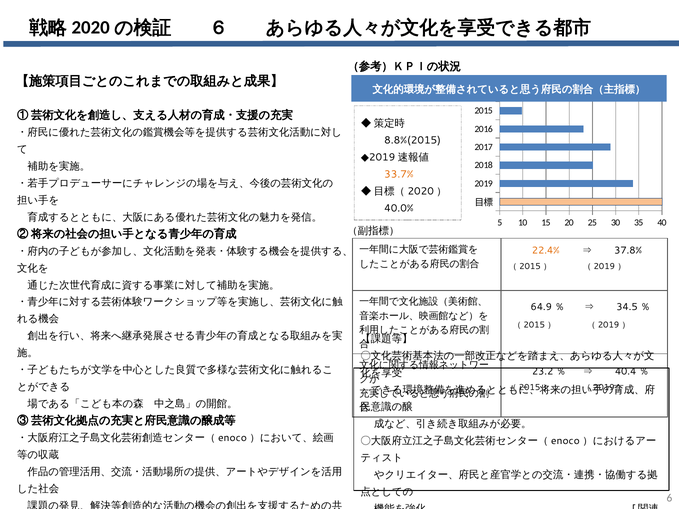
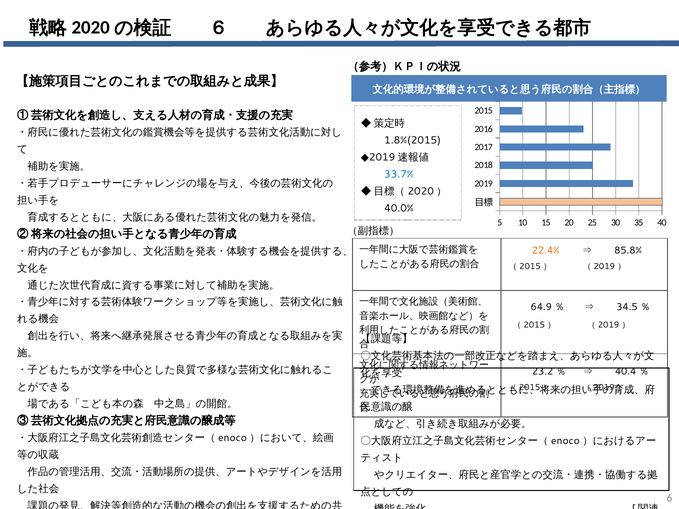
8.8%(2015: 8.8%(2015 -> 1.8%(2015
33.7% colour: orange -> blue
37.8%: 37.8% -> 85.8%
